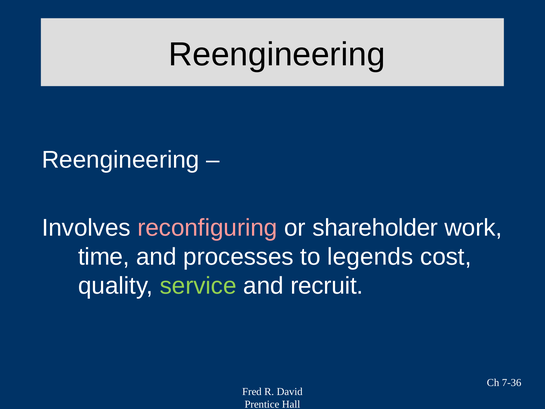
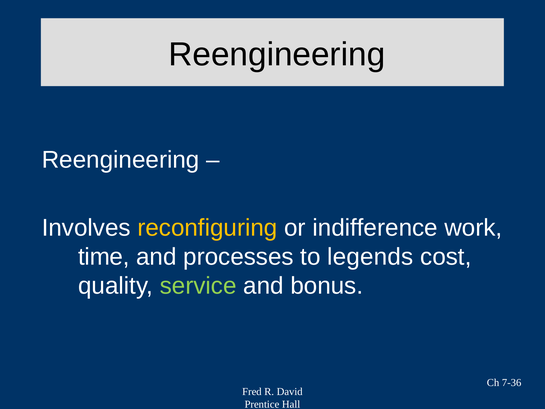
reconfiguring colour: pink -> yellow
shareholder: shareholder -> indifference
recruit: recruit -> bonus
